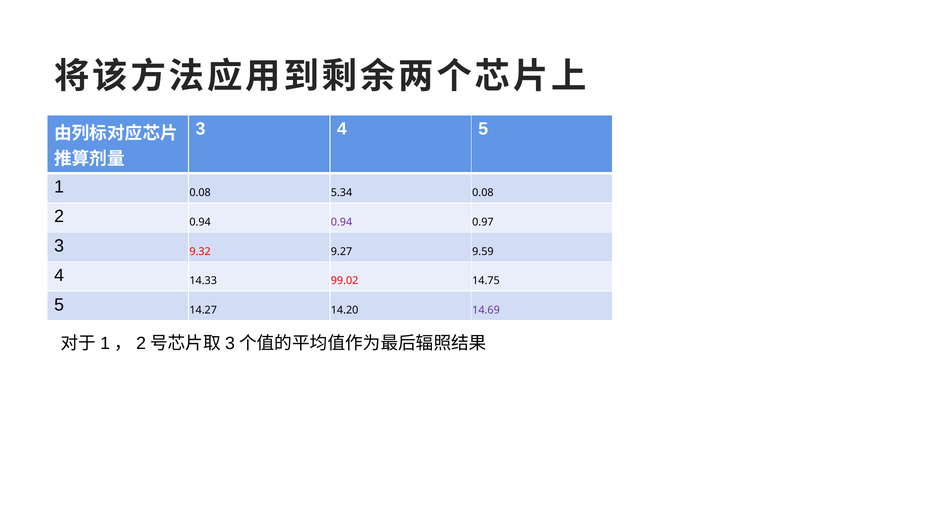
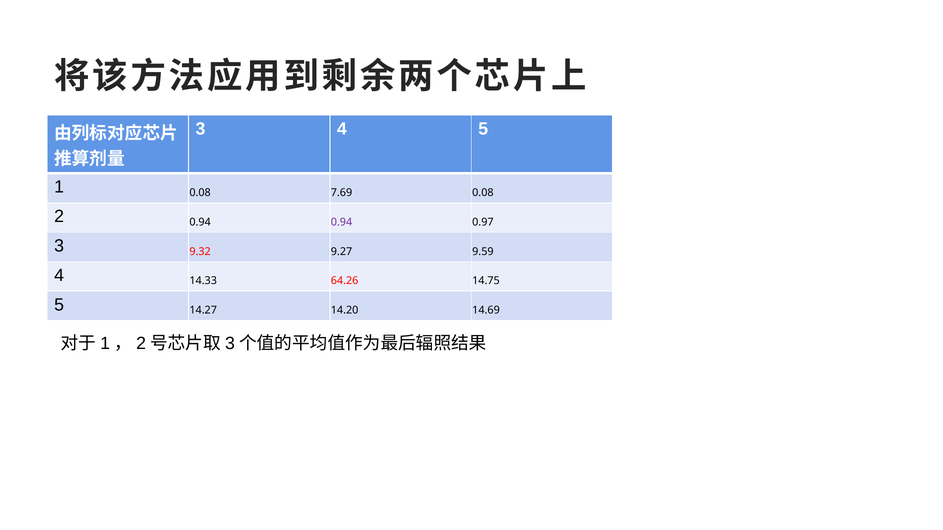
5.34: 5.34 -> 7.69
99.02: 99.02 -> 64.26
14.69 colour: purple -> black
